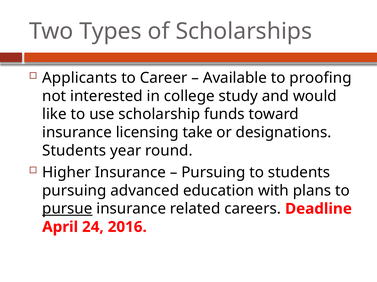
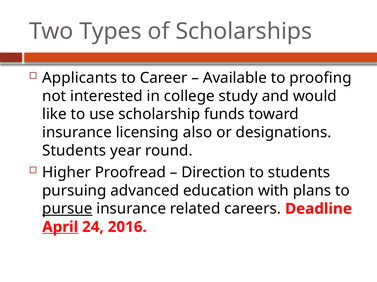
take: take -> also
Higher Insurance: Insurance -> Proofread
Pursuing at (213, 173): Pursuing -> Direction
April underline: none -> present
